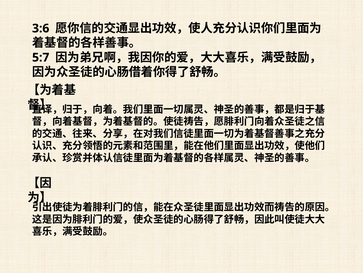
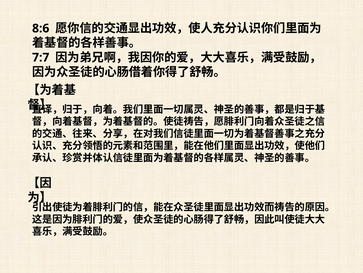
3:6: 3:6 -> 8:6
5:7: 5:7 -> 7:7
